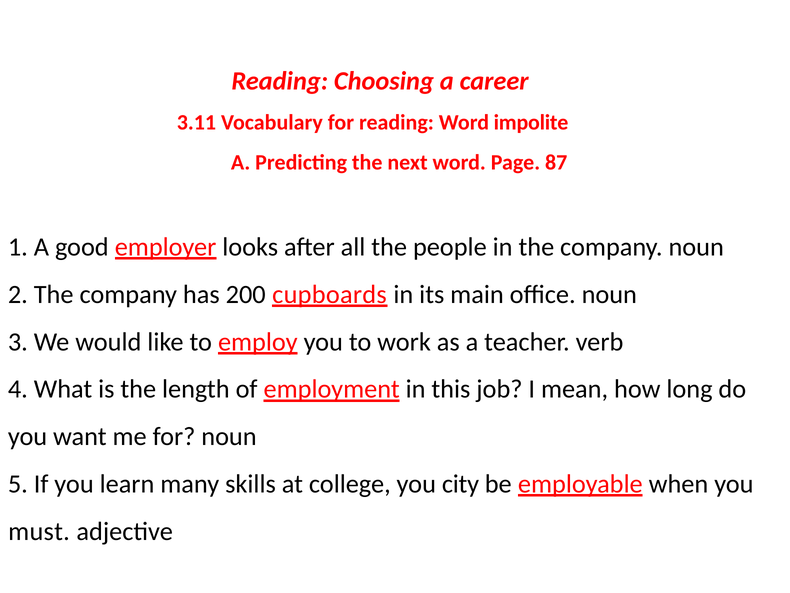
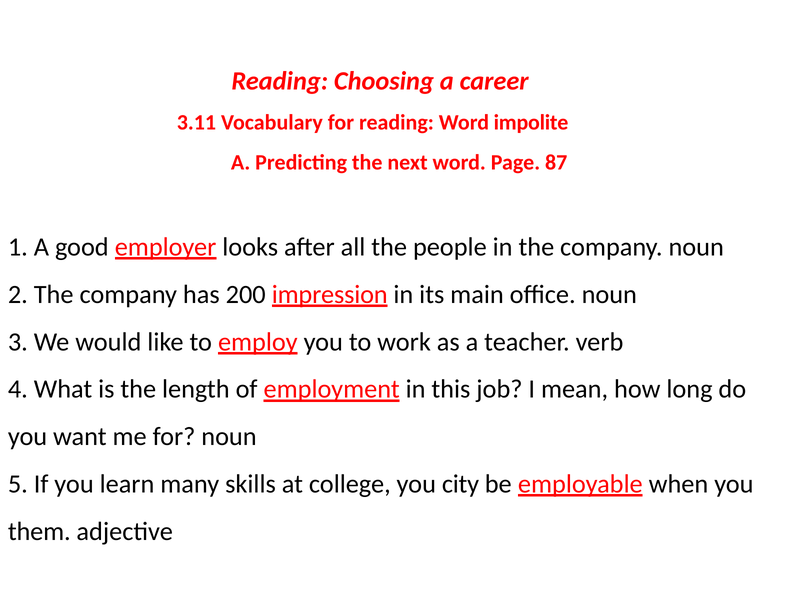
cupboards: cupboards -> impression
must: must -> them
